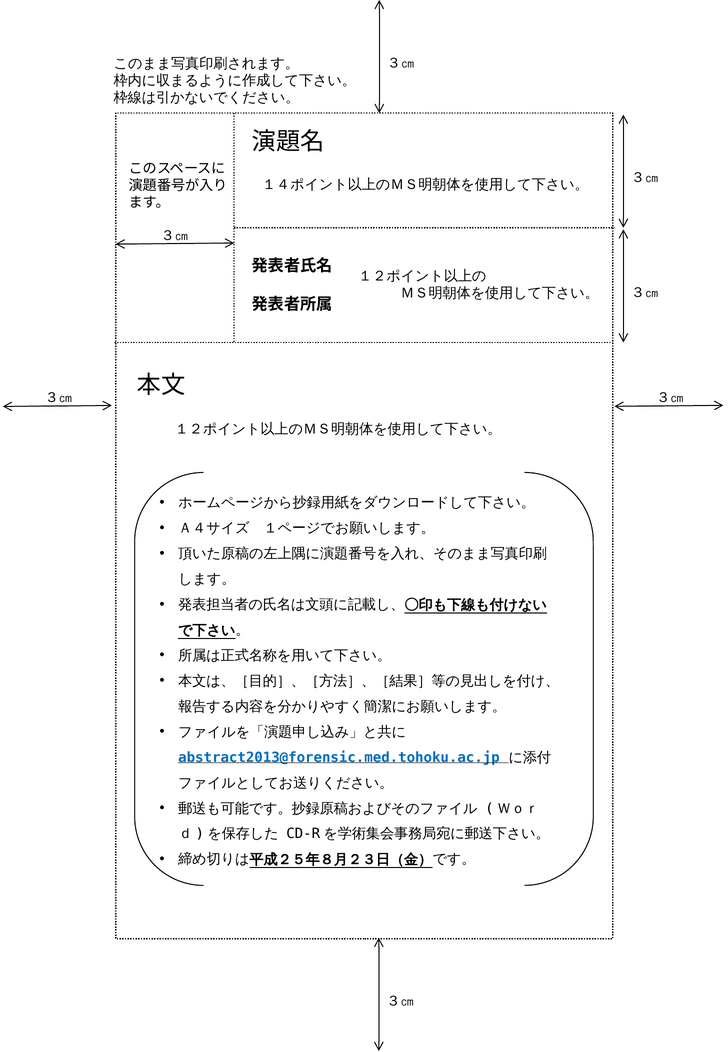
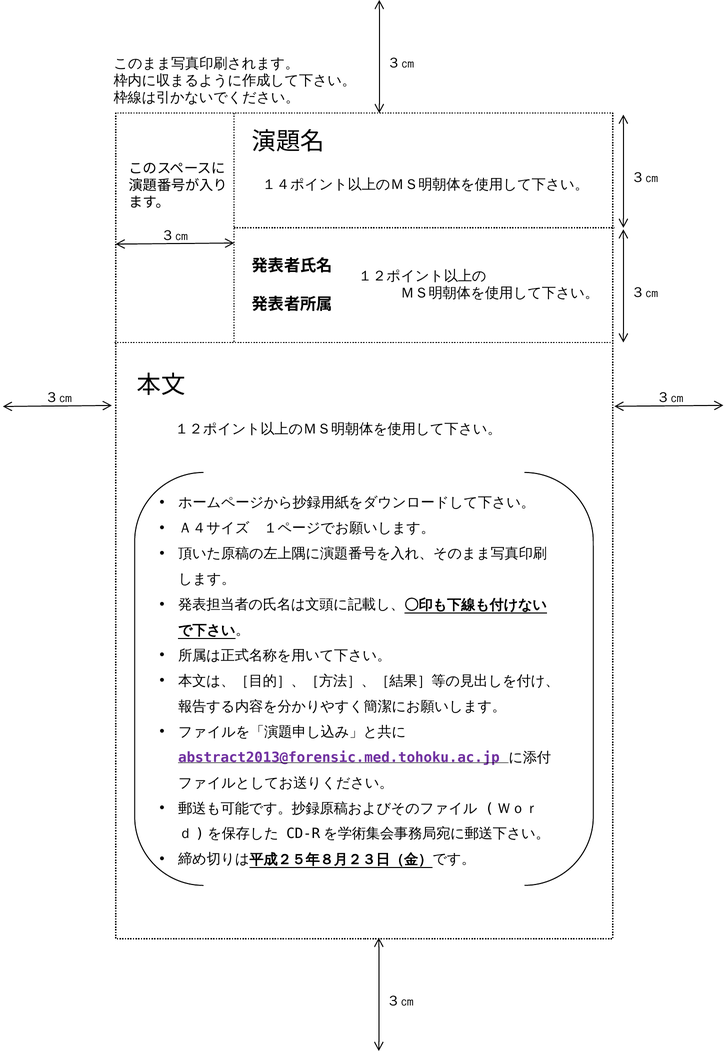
abstract2013@forensic.med.tohoku.ac.jp colour: blue -> purple
